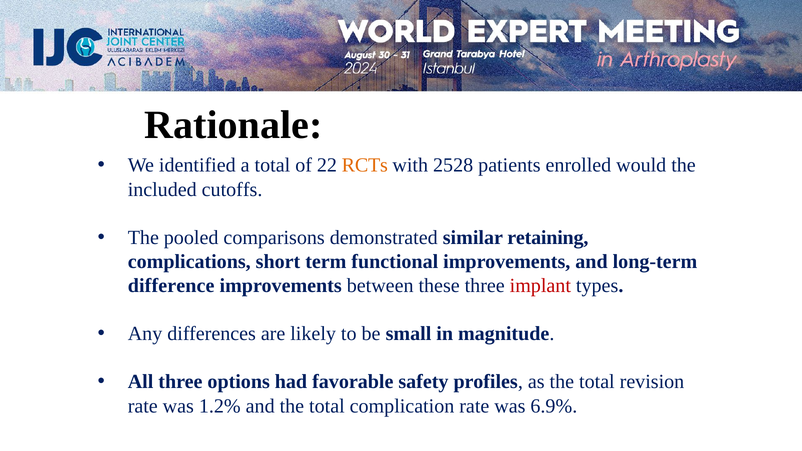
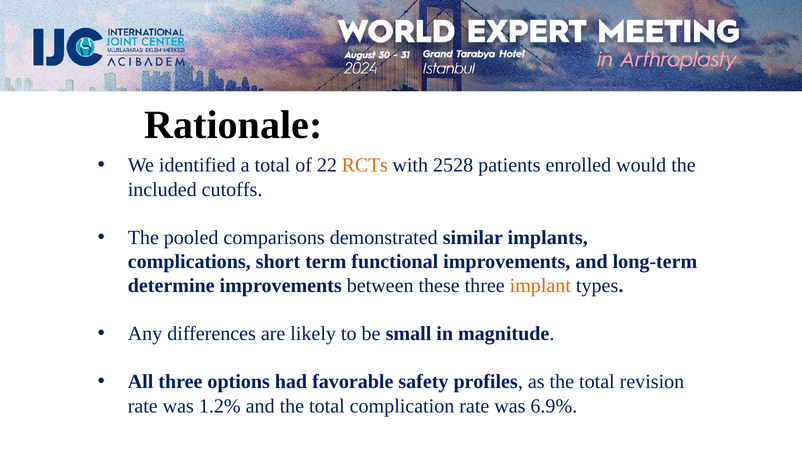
retaining: retaining -> implants
difference: difference -> determine
implant colour: red -> orange
